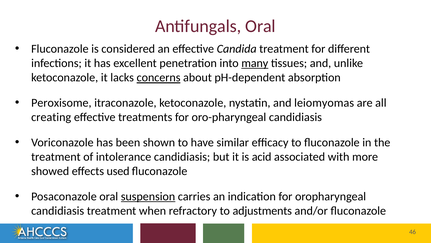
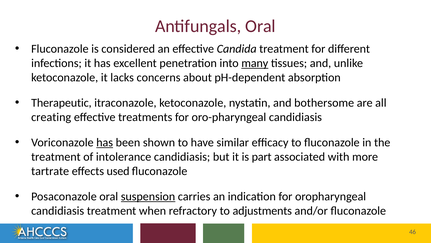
concerns underline: present -> none
Peroxisome: Peroxisome -> Therapeutic
leiomyomas: leiomyomas -> bothersome
has at (105, 142) underline: none -> present
acid: acid -> part
showed: showed -> tartrate
